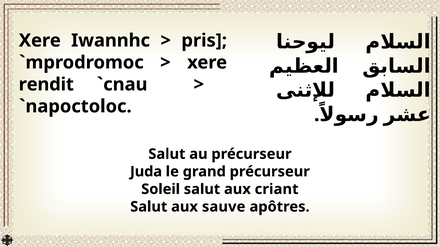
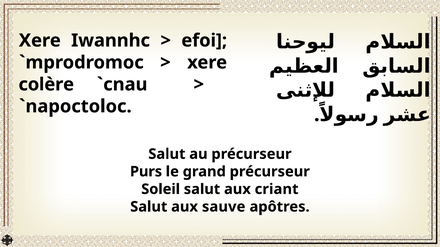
pris: pris -> efoi
rendit: rendit -> colère
Juda: Juda -> Purs
